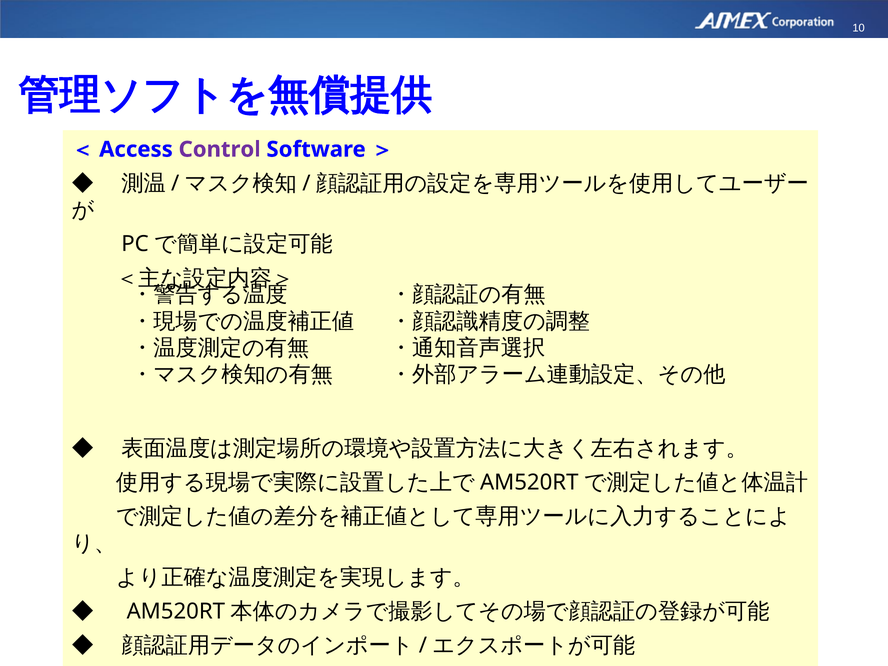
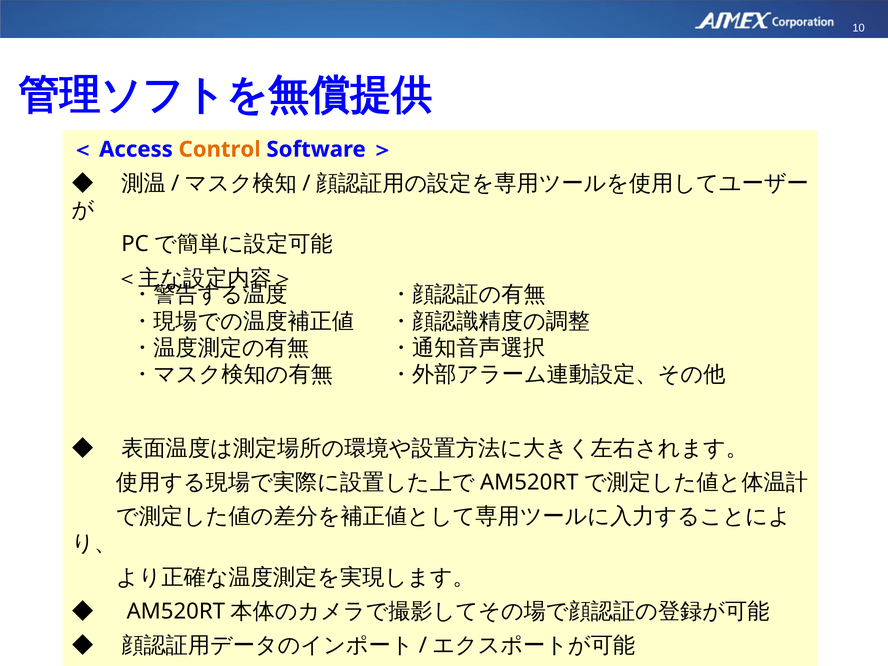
Control colour: purple -> orange
